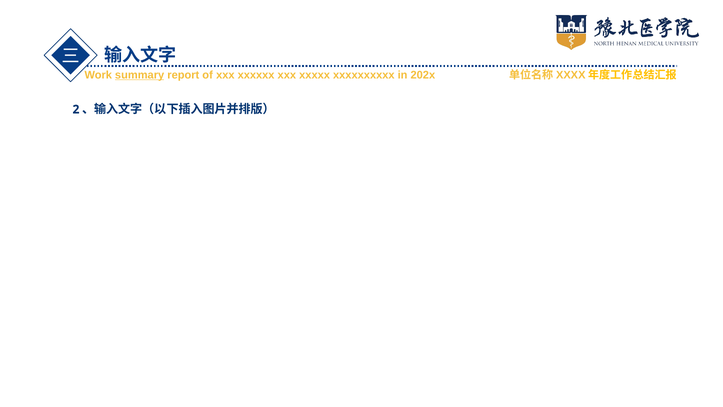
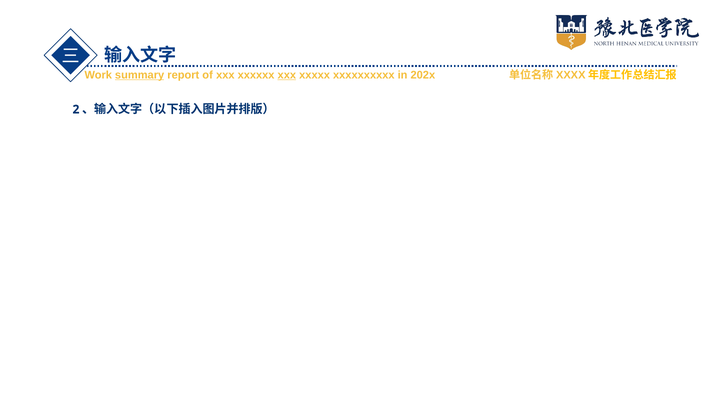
xxx at (287, 75) underline: none -> present
